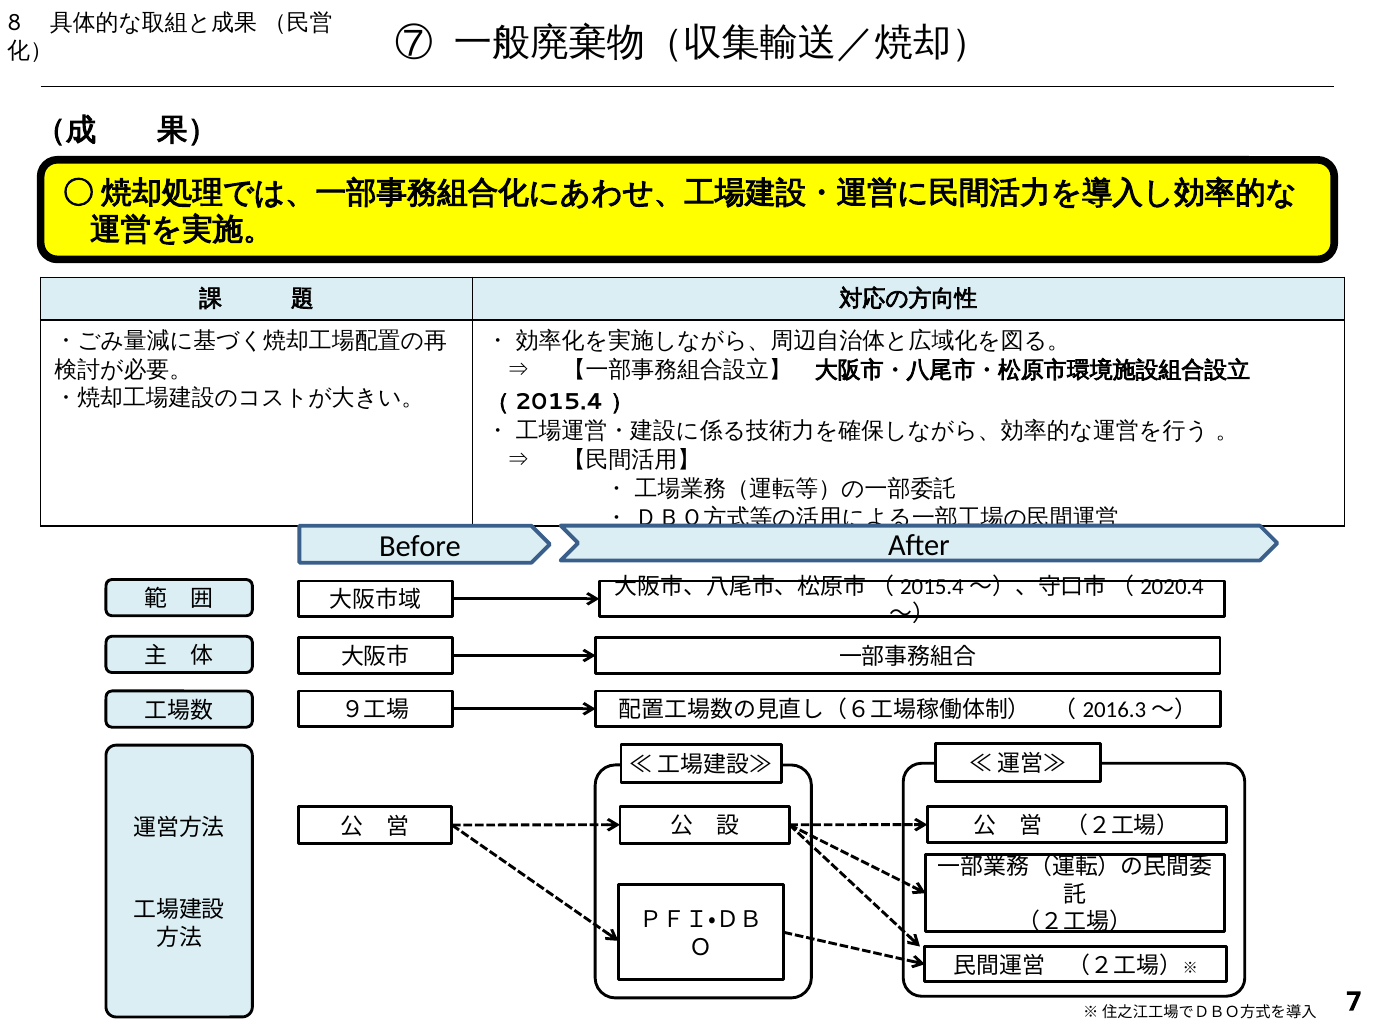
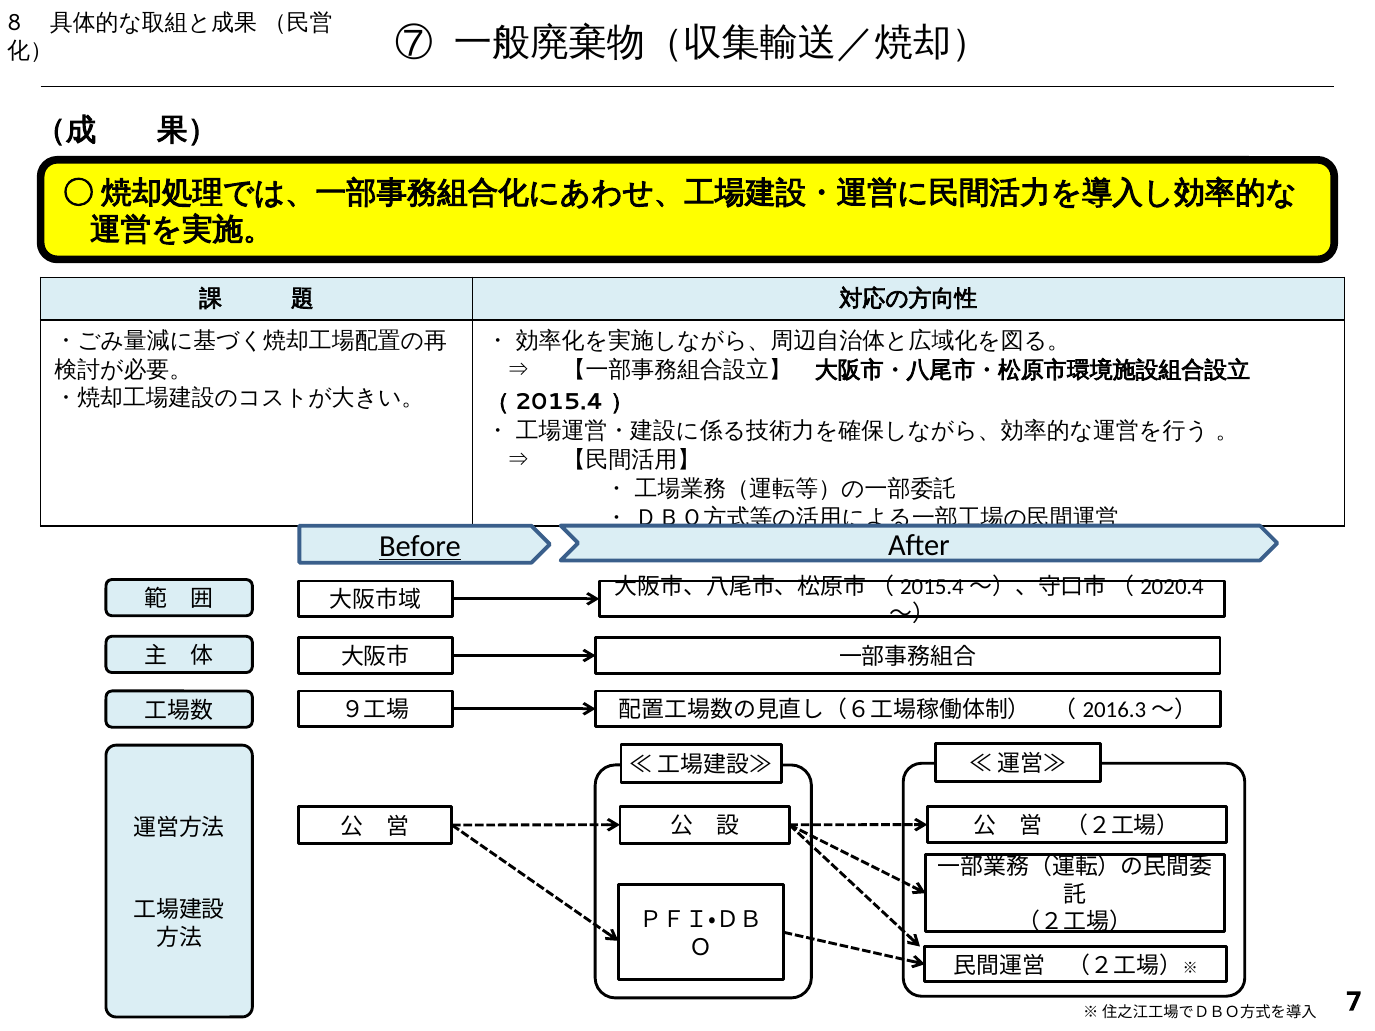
Before underline: none -> present
